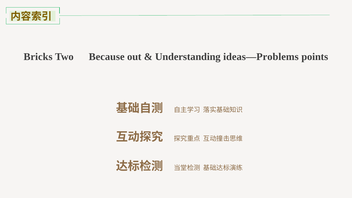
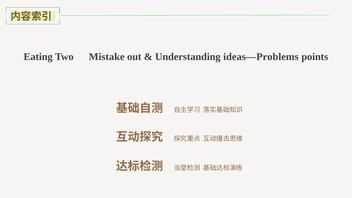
Bricks: Bricks -> Eating
Because: Because -> Mistake
